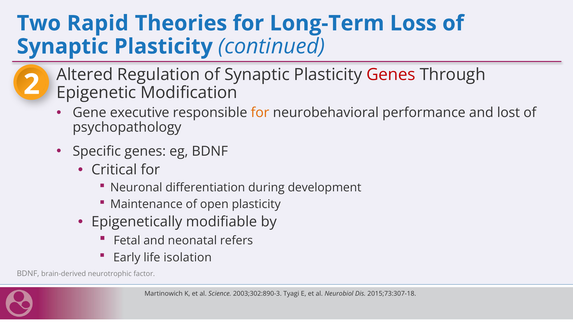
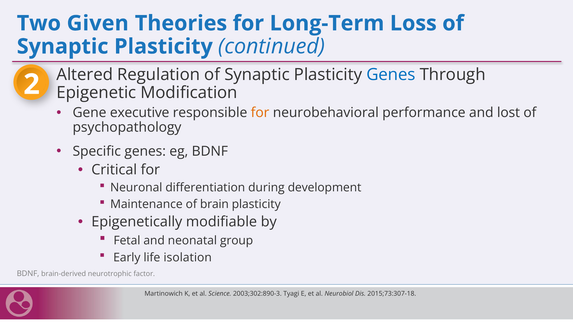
Rapid: Rapid -> Given
Genes at (391, 75) colour: red -> blue
open: open -> brain
refers: refers -> group
